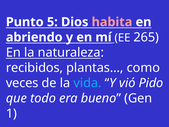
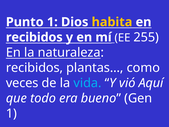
Punto 5: 5 -> 1
habita colour: pink -> yellow
abriendo at (34, 37): abriendo -> recibidos
265: 265 -> 255
Pido: Pido -> Aquí
